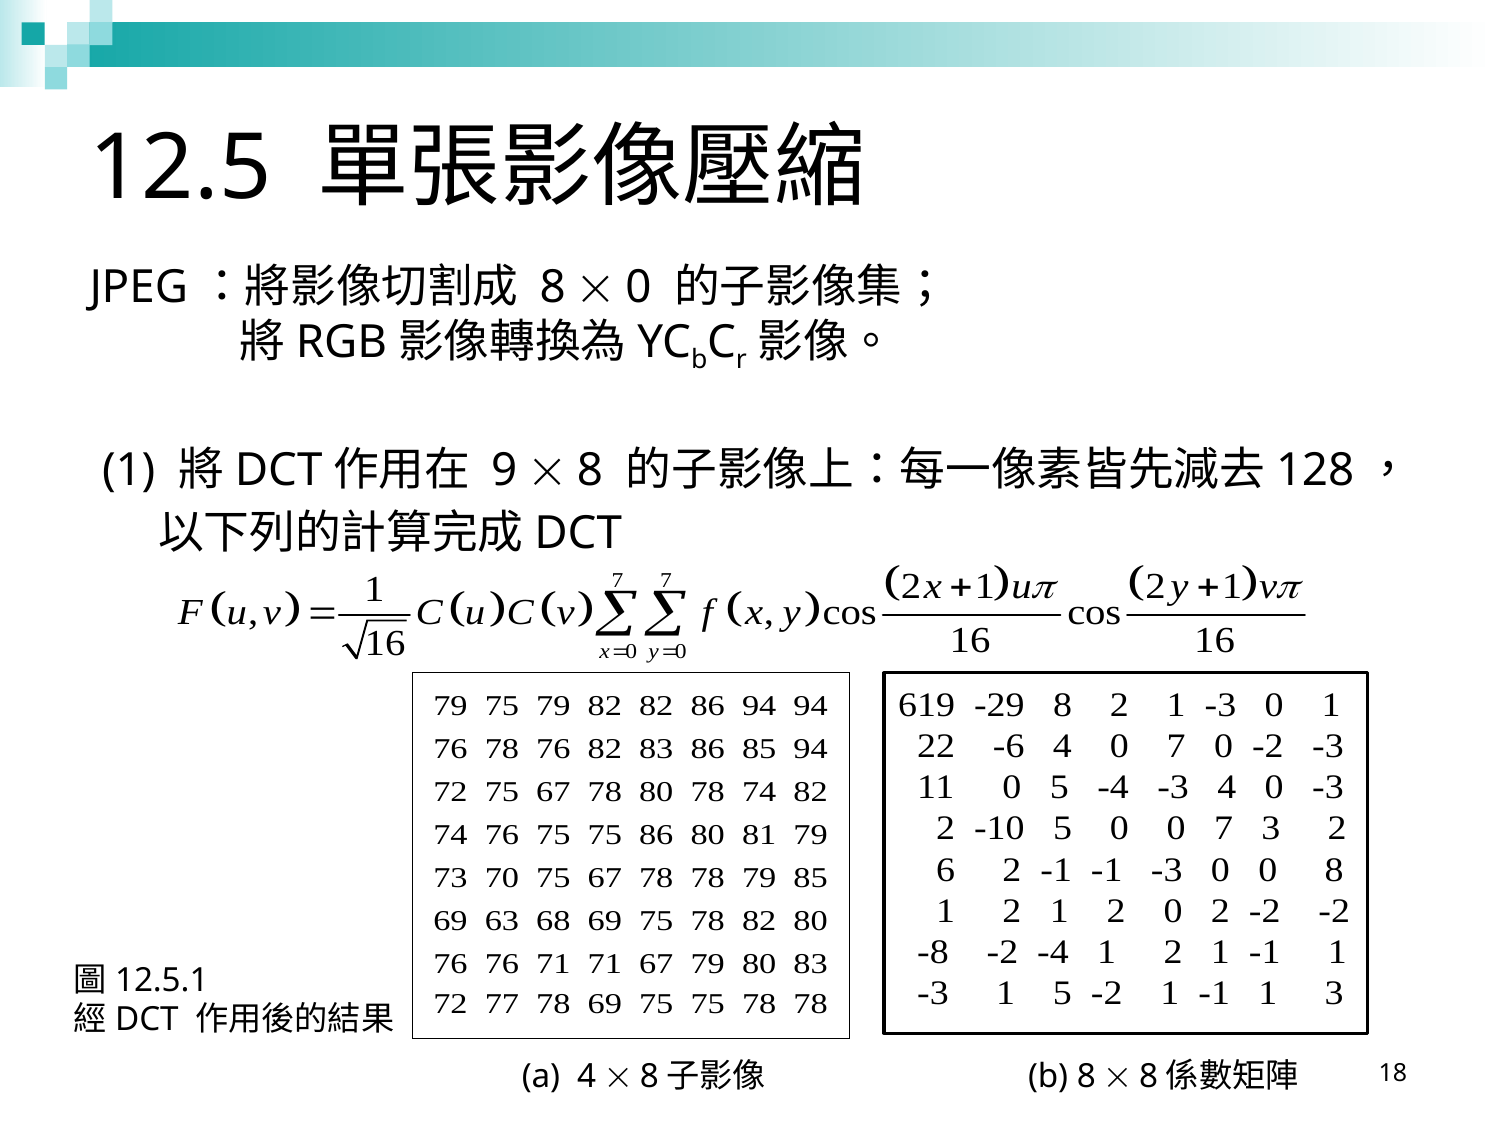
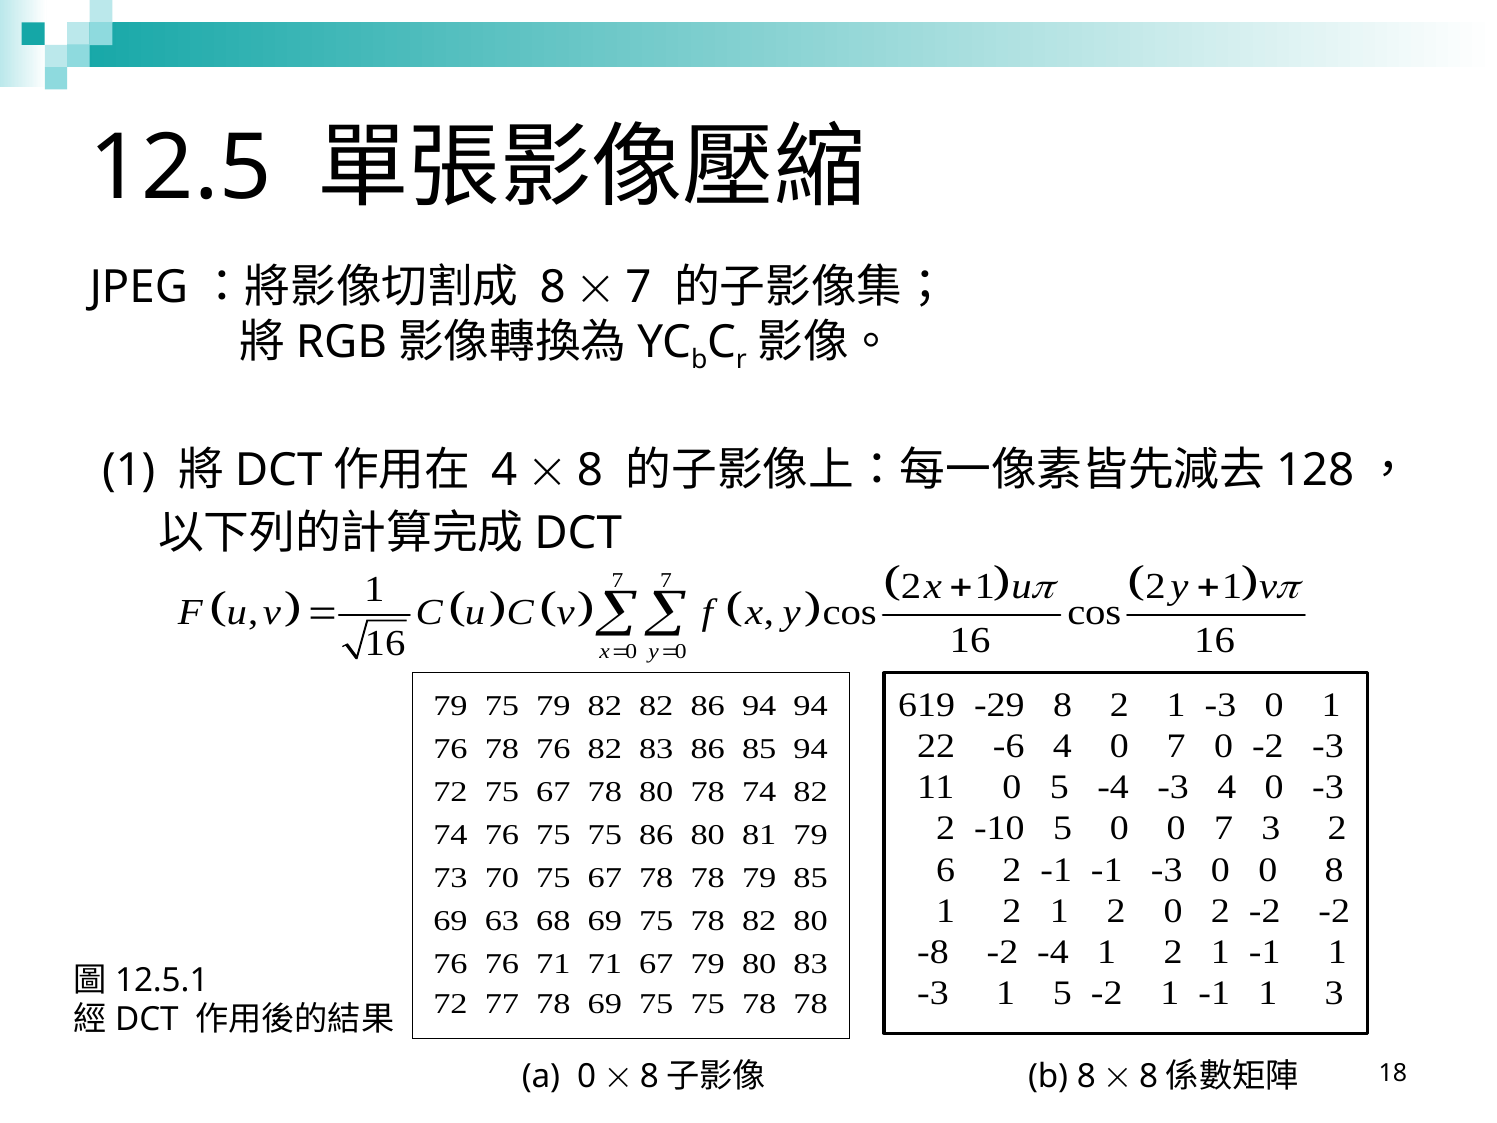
0 at (638, 287): 0 -> 7
9 at (504, 470): 9 -> 4
a 4: 4 -> 0
